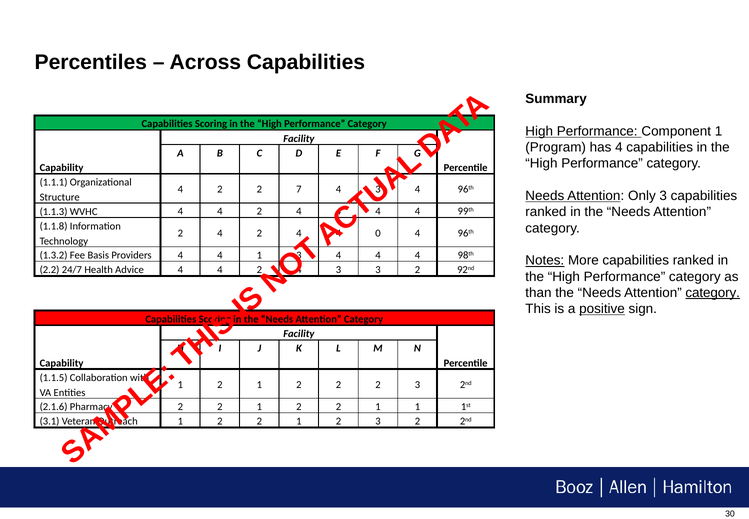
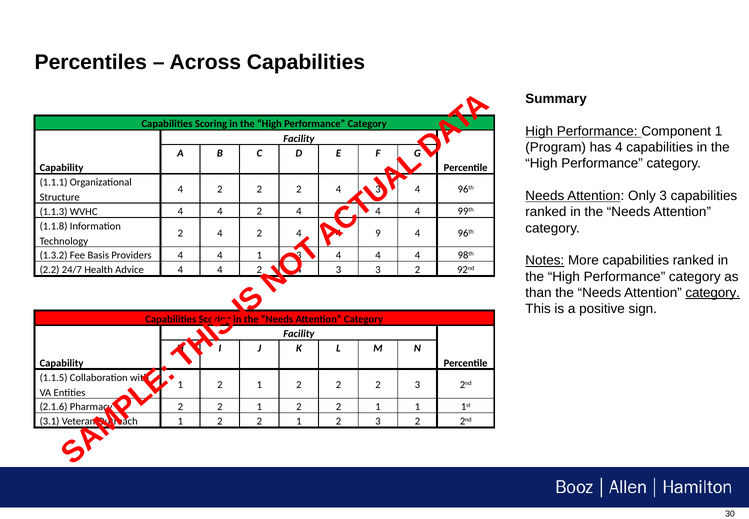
4 2 2 7: 7 -> 2
0: 0 -> 9
positive underline: present -> none
